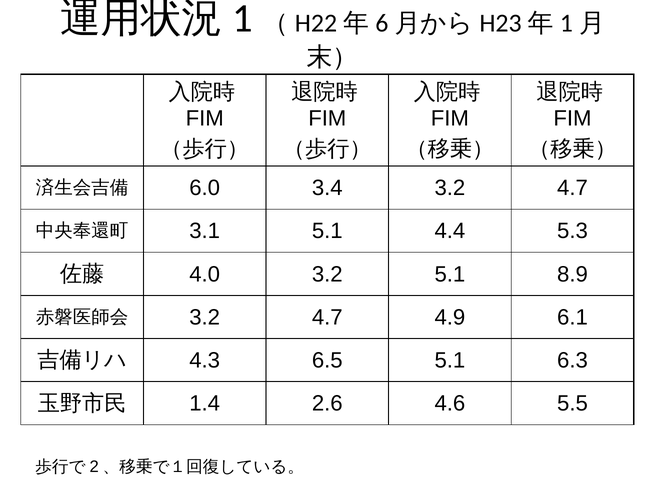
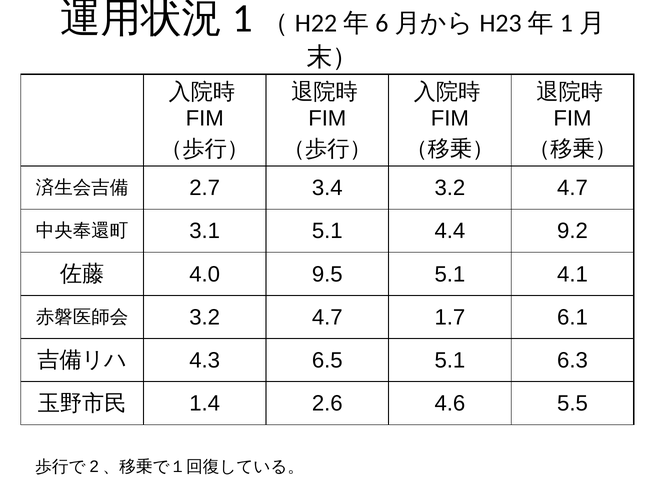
6.0: 6.0 -> 2.7
5.3: 5.3 -> 9.2
4.0 3.2: 3.2 -> 9.5
8.9: 8.9 -> 4.1
4.9: 4.9 -> 1.7
